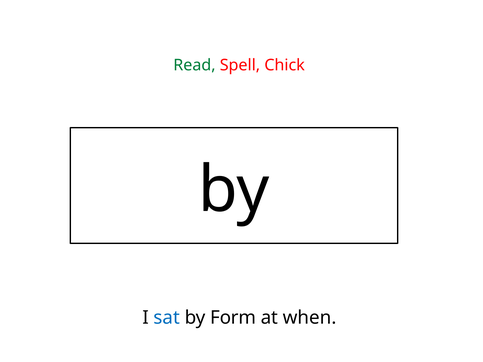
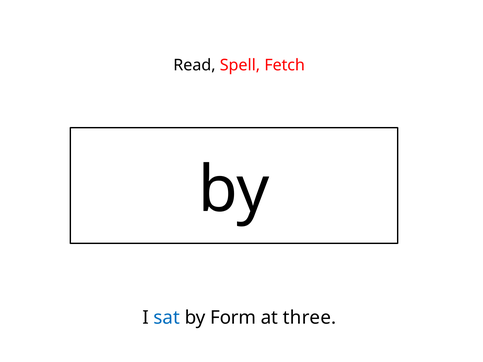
Read colour: green -> black
Chick: Chick -> Fetch
when: when -> three
